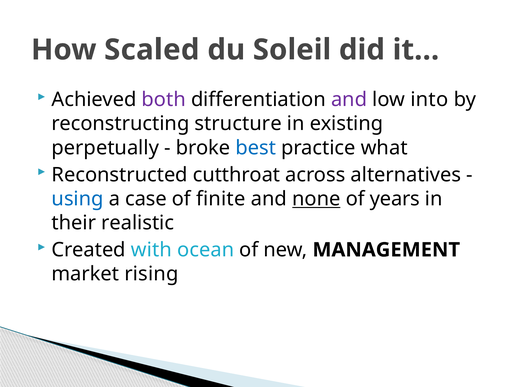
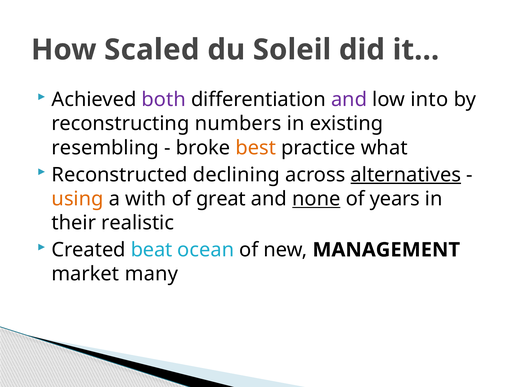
structure: structure -> numbers
perpetually: perpetually -> resembling
best colour: blue -> orange
cutthroat: cutthroat -> declining
alternatives underline: none -> present
using colour: blue -> orange
case: case -> with
finite: finite -> great
with: with -> beat
rising: rising -> many
